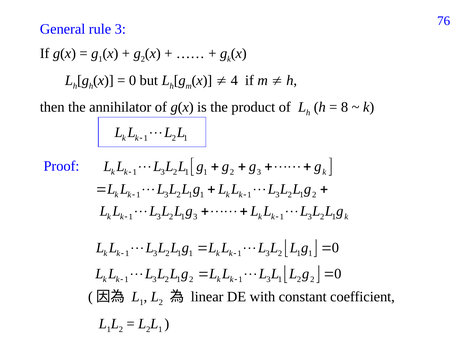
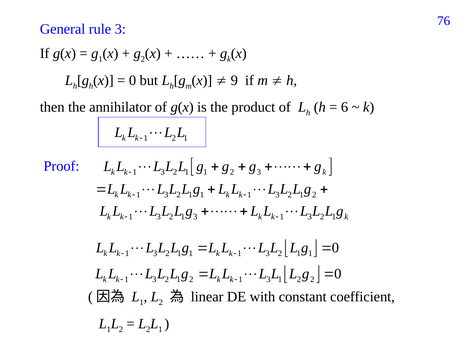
4: 4 -> 9
8: 8 -> 6
